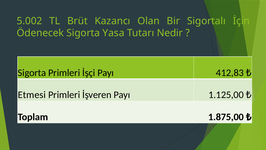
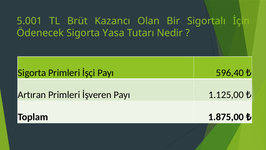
5.002: 5.002 -> 5.001
412,83: 412,83 -> 596,40
Etmesi: Etmesi -> Artıran
